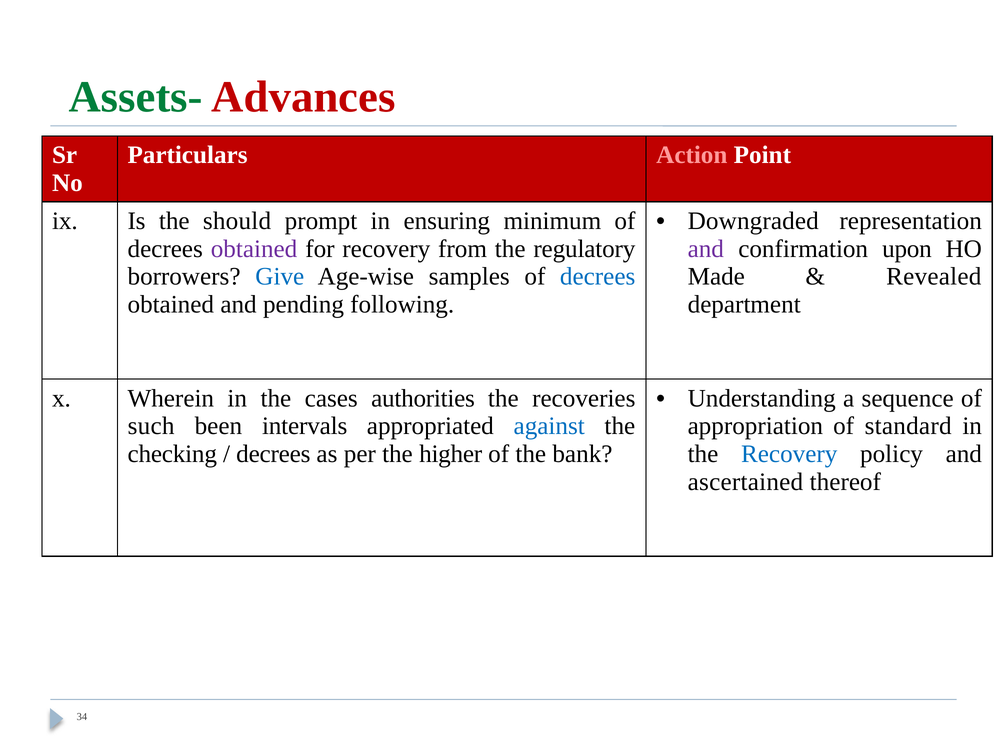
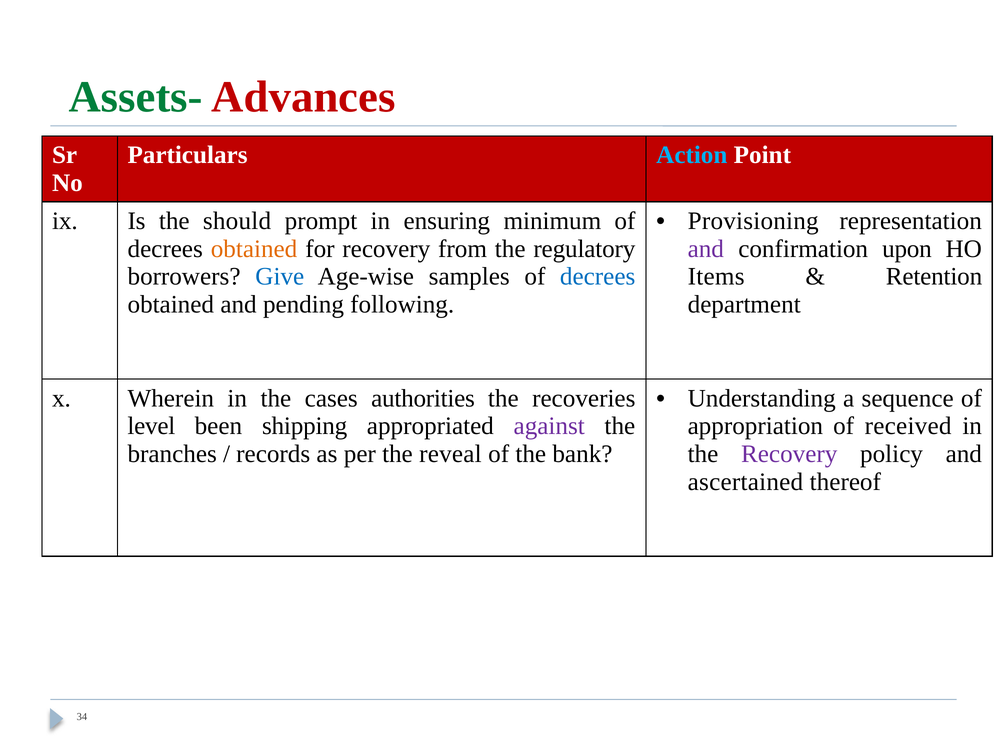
Action colour: pink -> light blue
Downgraded: Downgraded -> Provisioning
obtained at (254, 249) colour: purple -> orange
Made: Made -> Items
Revealed: Revealed -> Retention
such: such -> level
intervals: intervals -> shipping
against colour: blue -> purple
standard: standard -> received
checking: checking -> branches
decrees at (273, 454): decrees -> records
higher: higher -> reveal
Recovery at (789, 454) colour: blue -> purple
